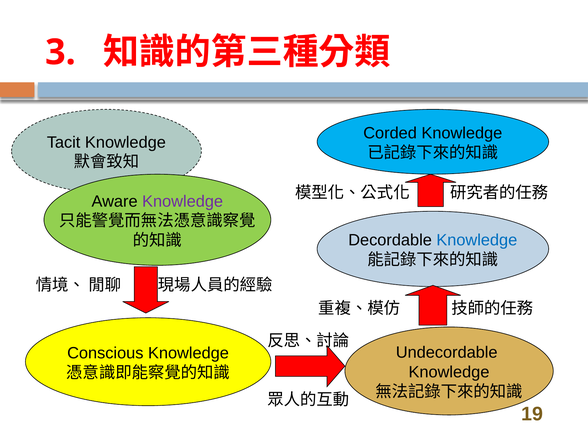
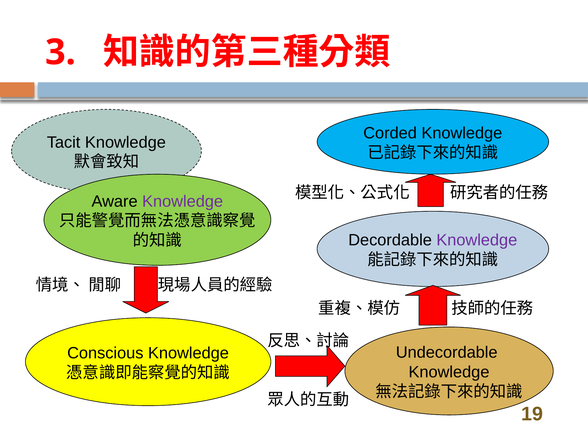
Knowledge at (477, 240) colour: blue -> purple
